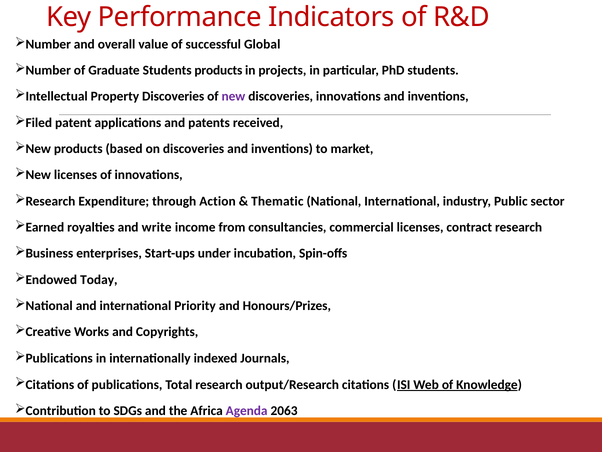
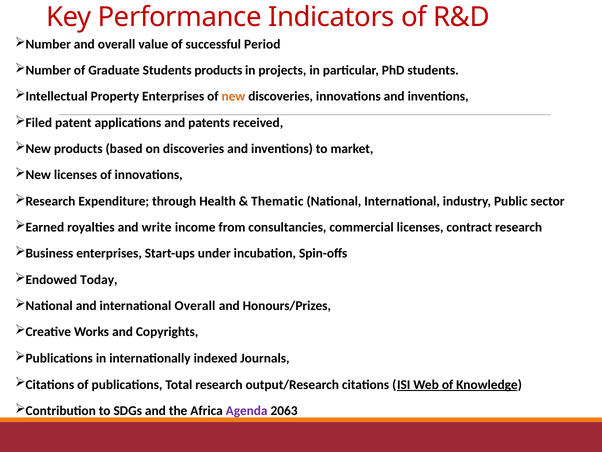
Global: Global -> Period
Property Discoveries: Discoveries -> Enterprises
new colour: purple -> orange
Action: Action -> Health
international Priority: Priority -> Overall
